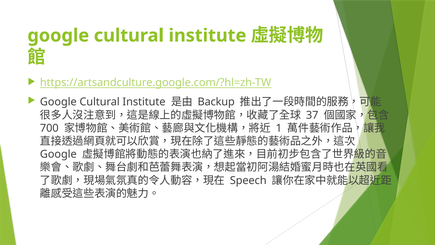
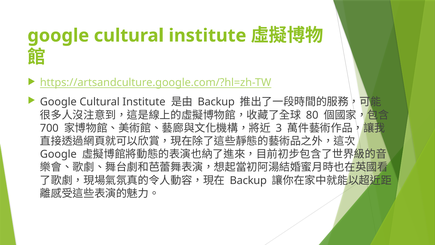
37: 37 -> 80
1: 1 -> 3
Speech at (248, 180): Speech -> Backup
